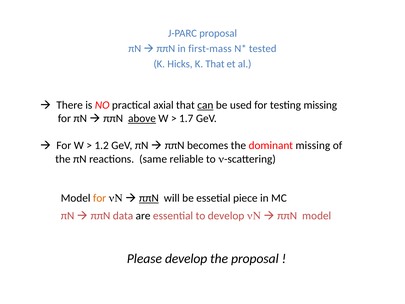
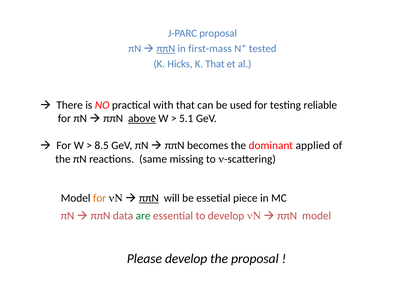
ππN at (166, 49) underline: none -> present
axial: axial -> with
can underline: present -> none
testing missing: missing -> reliable
1.7: 1.7 -> 5.1
1.2: 1.2 -> 8.5
dominant missing: missing -> applied
reliable: reliable -> missing
are colour: black -> green
